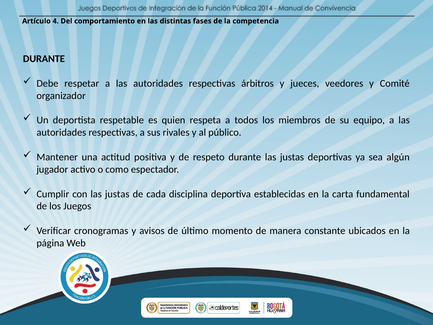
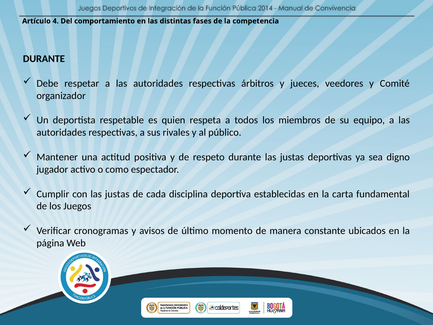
algún: algún -> digno
